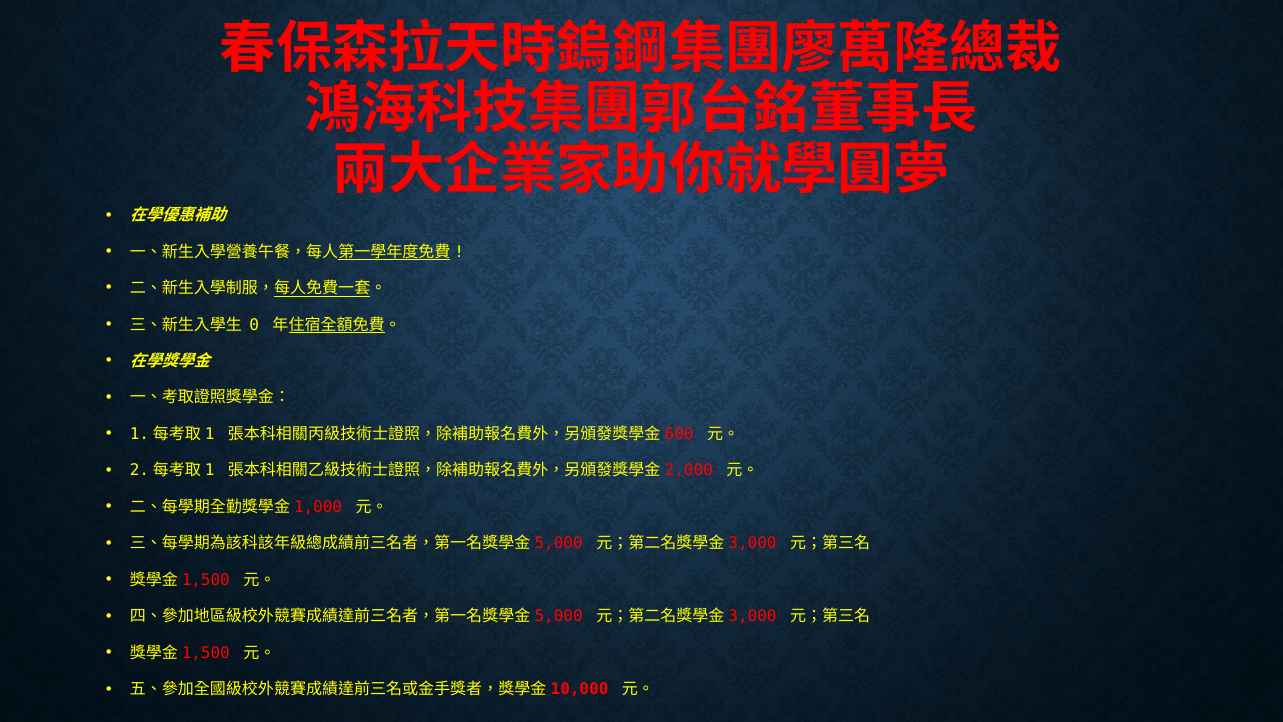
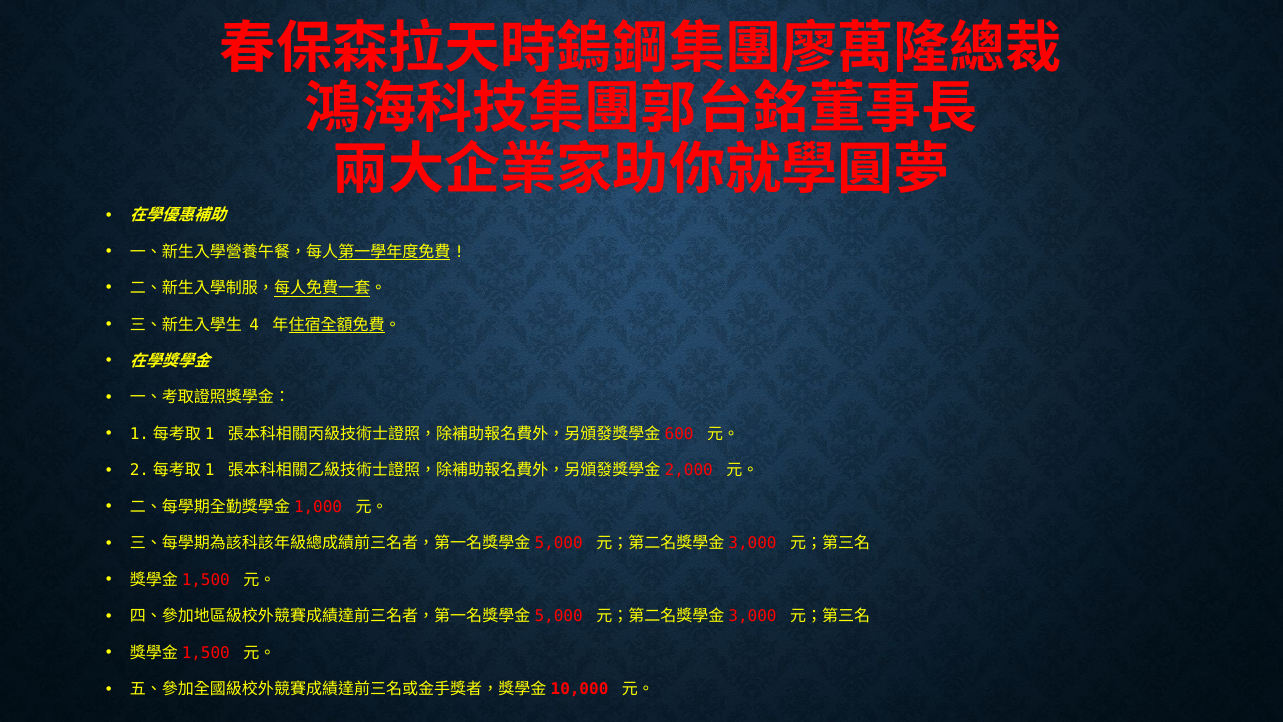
0: 0 -> 4
